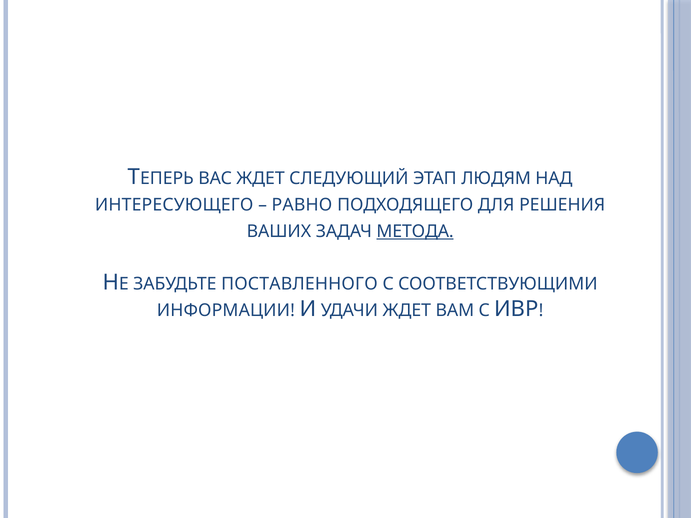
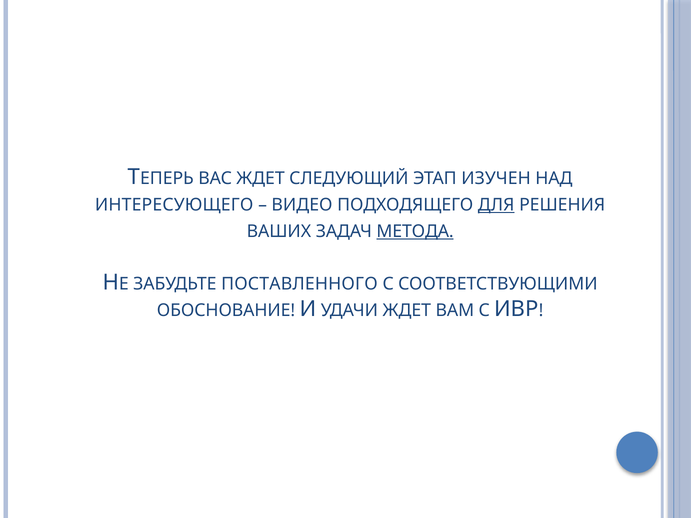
ЛЮДЯМ: ЛЮДЯМ -> ИЗУЧЕН
РАВНО: РАВНО -> ВИДЕО
ДЛЯ underline: none -> present
ИНФОРМАЦИИ: ИНФОРМАЦИИ -> ОБОСНОВАНИЕ
